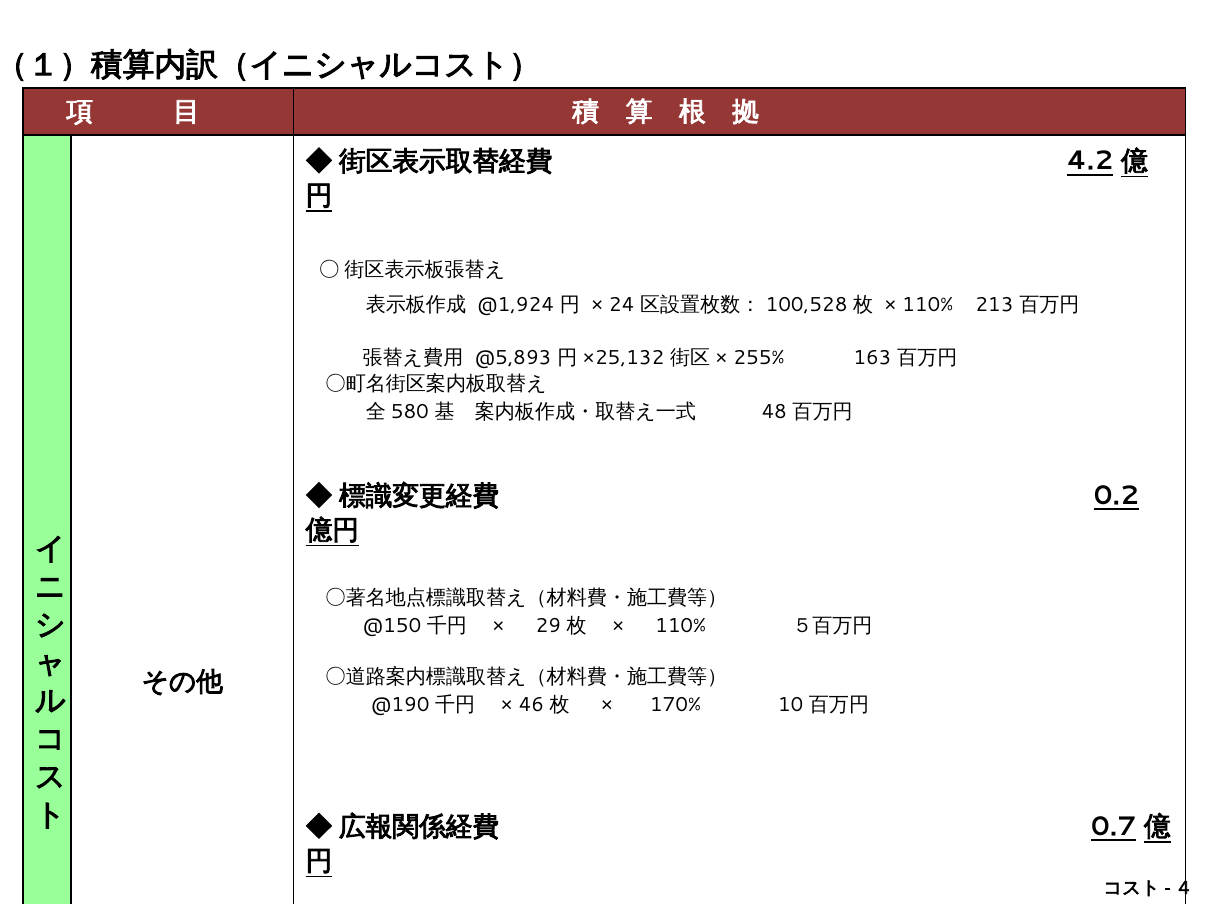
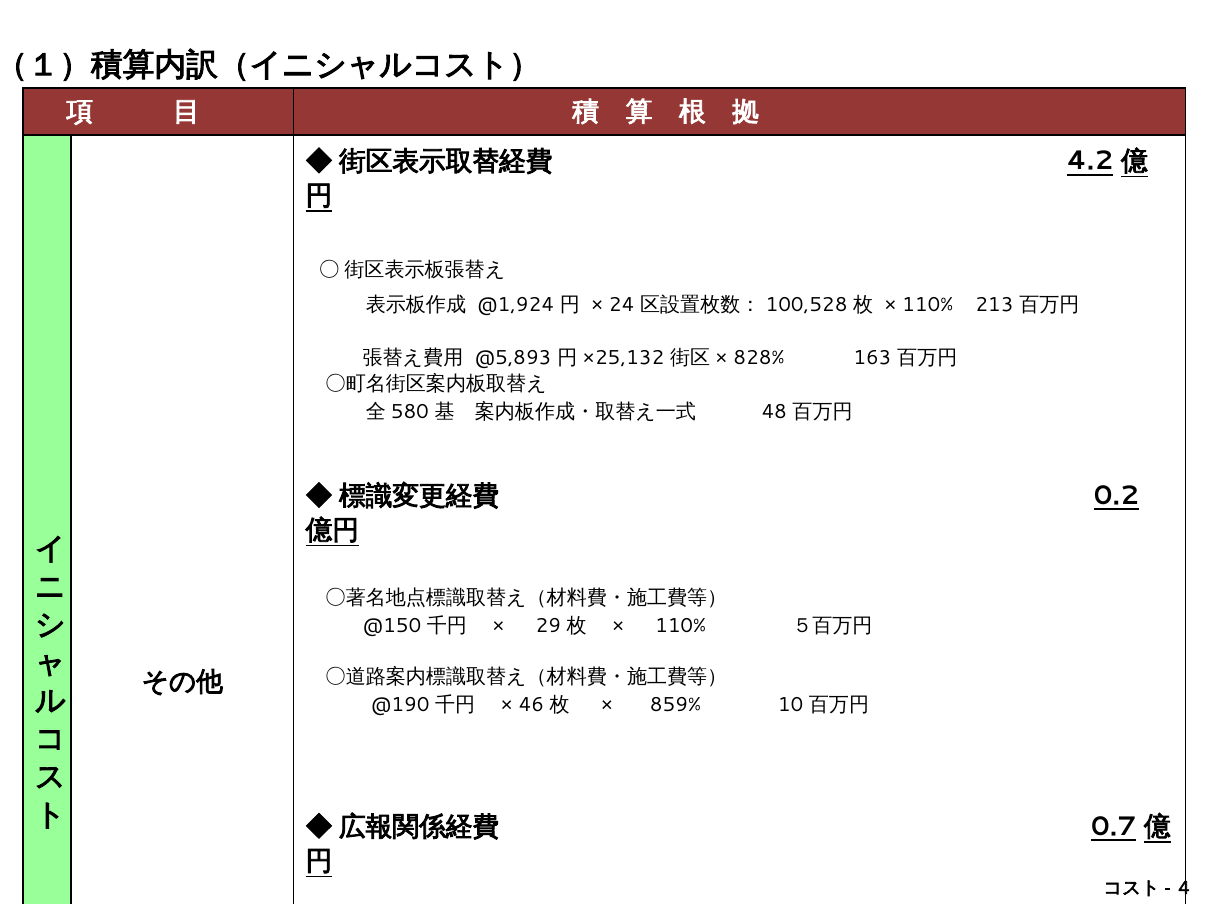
255%: 255% -> 828%
170%: 170% -> 859%
